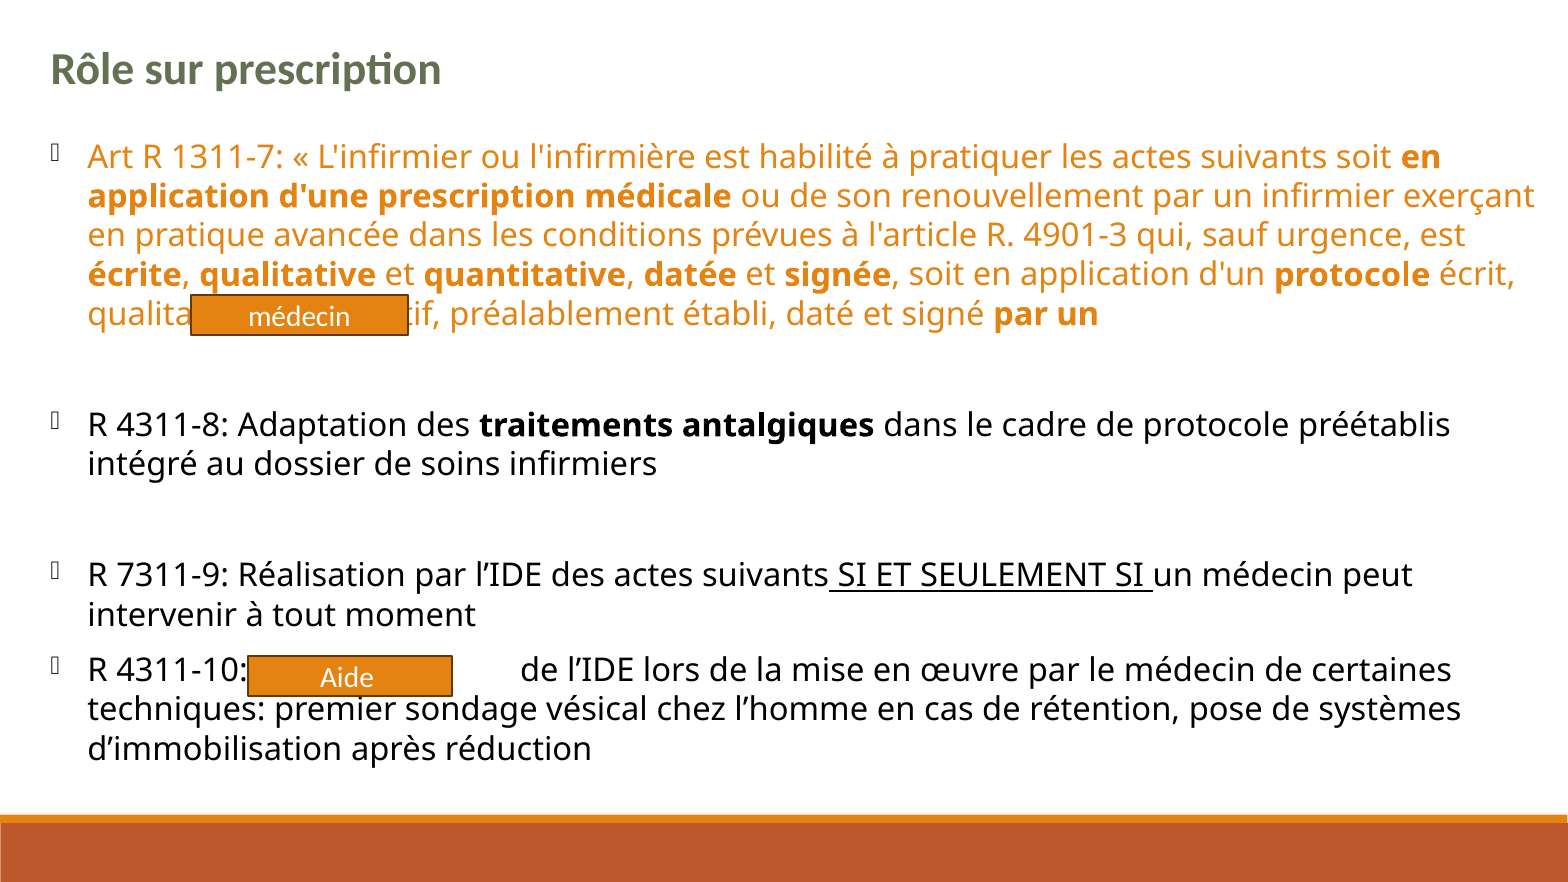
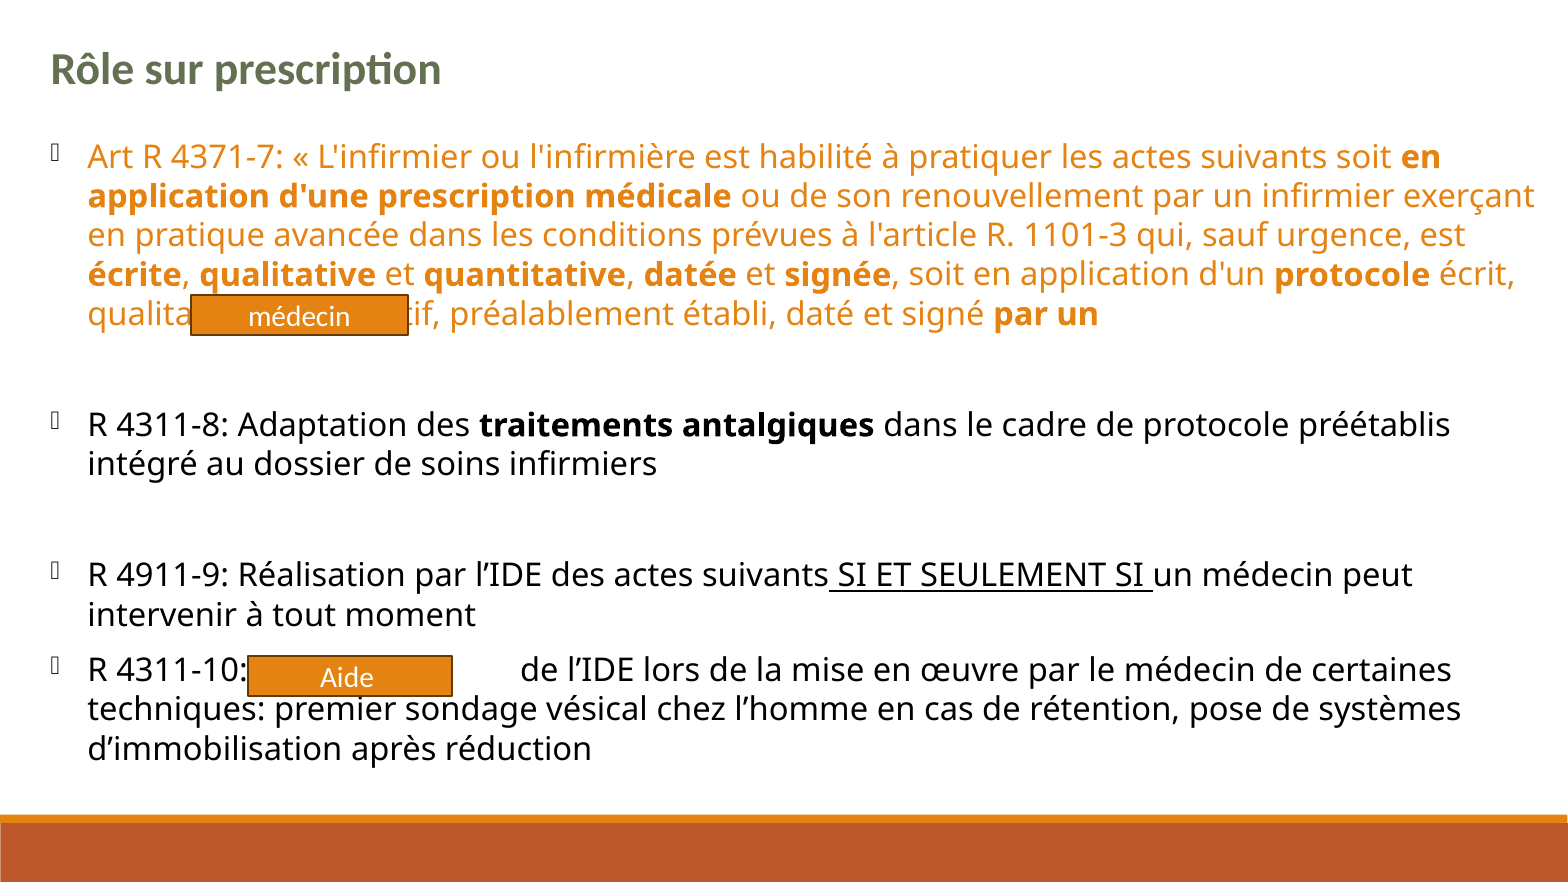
1311-7: 1311-7 -> 4371-7
4901-3: 4901-3 -> 1101-3
7311-9: 7311-9 -> 4911-9
